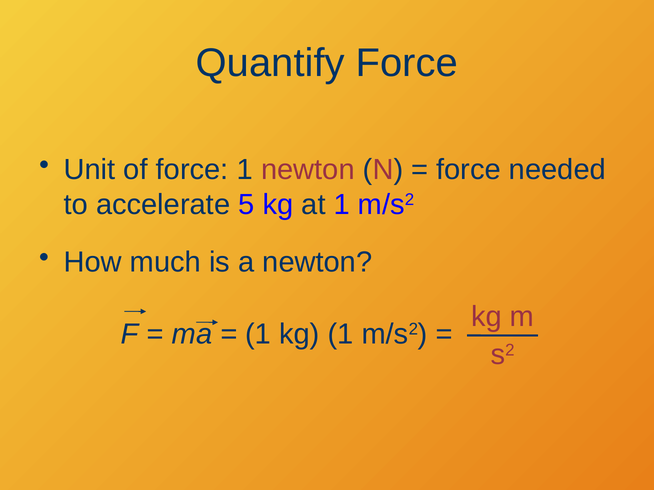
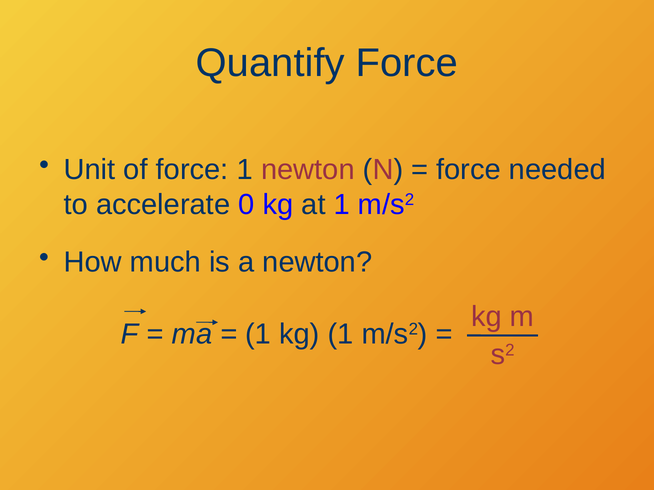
5: 5 -> 0
